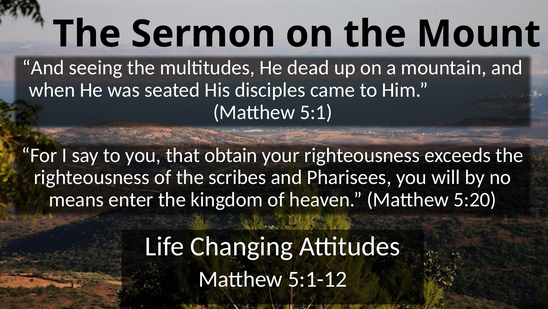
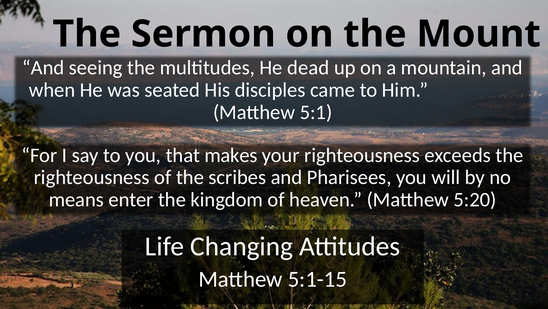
obtain: obtain -> makes
5:1-12: 5:1-12 -> 5:1-15
